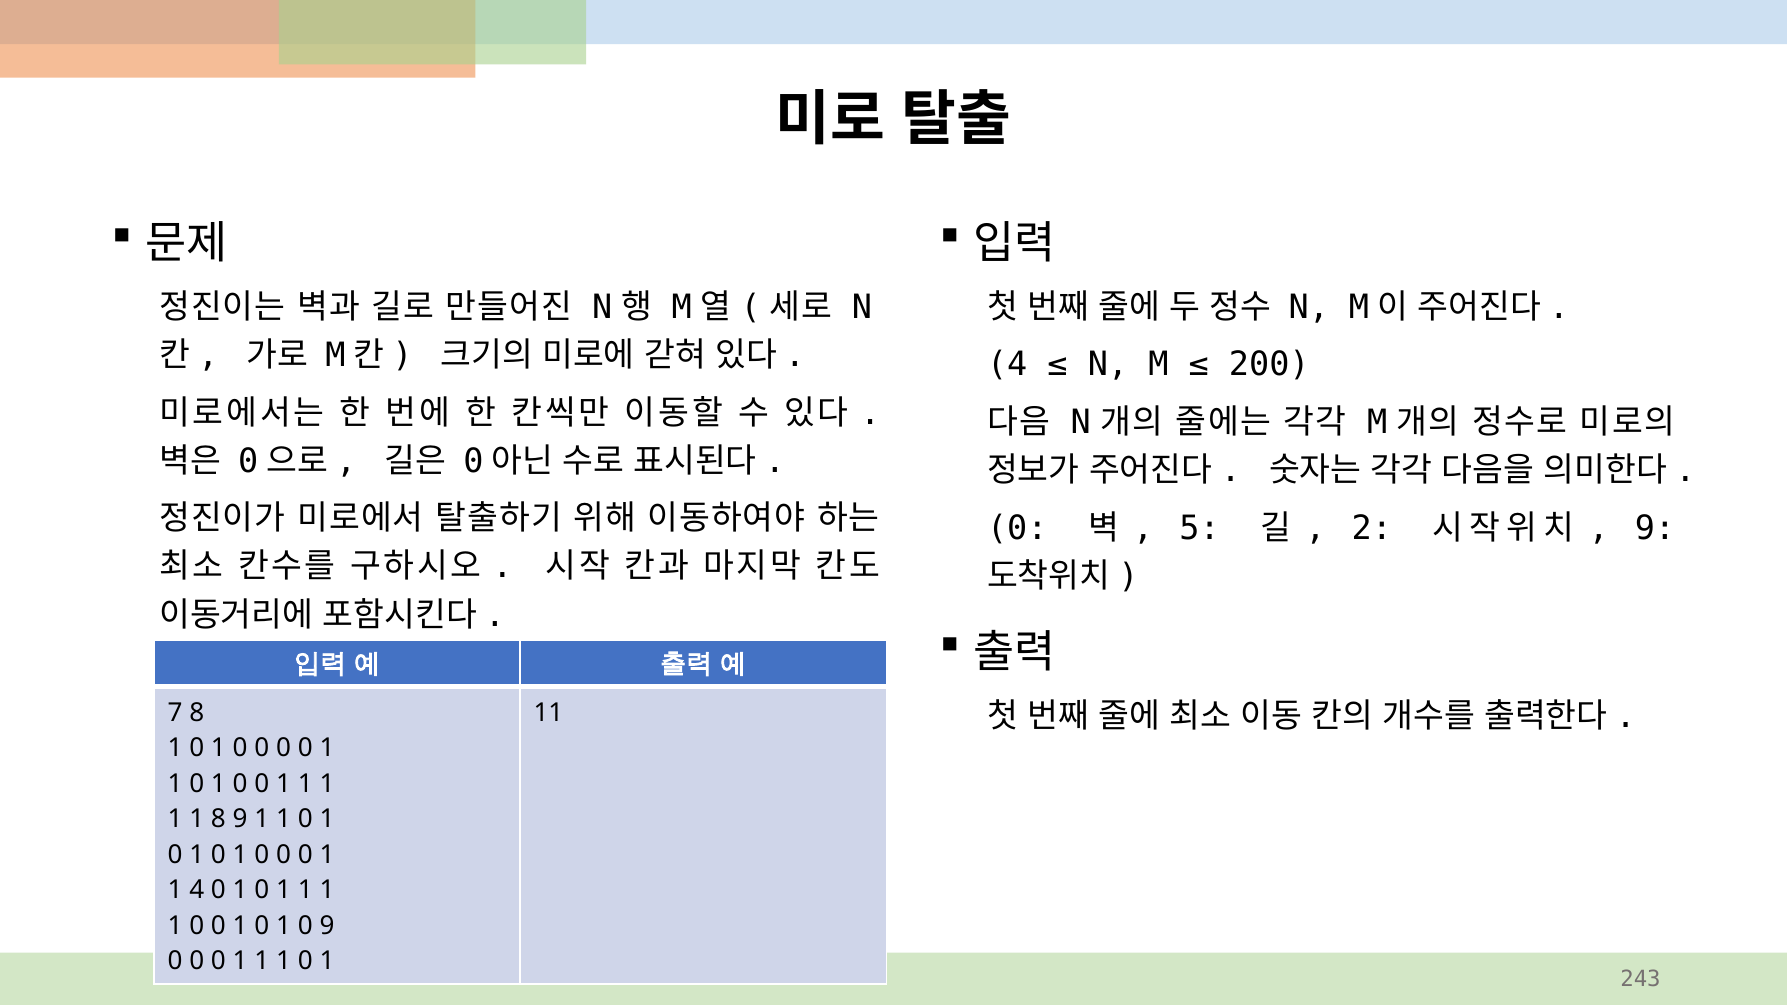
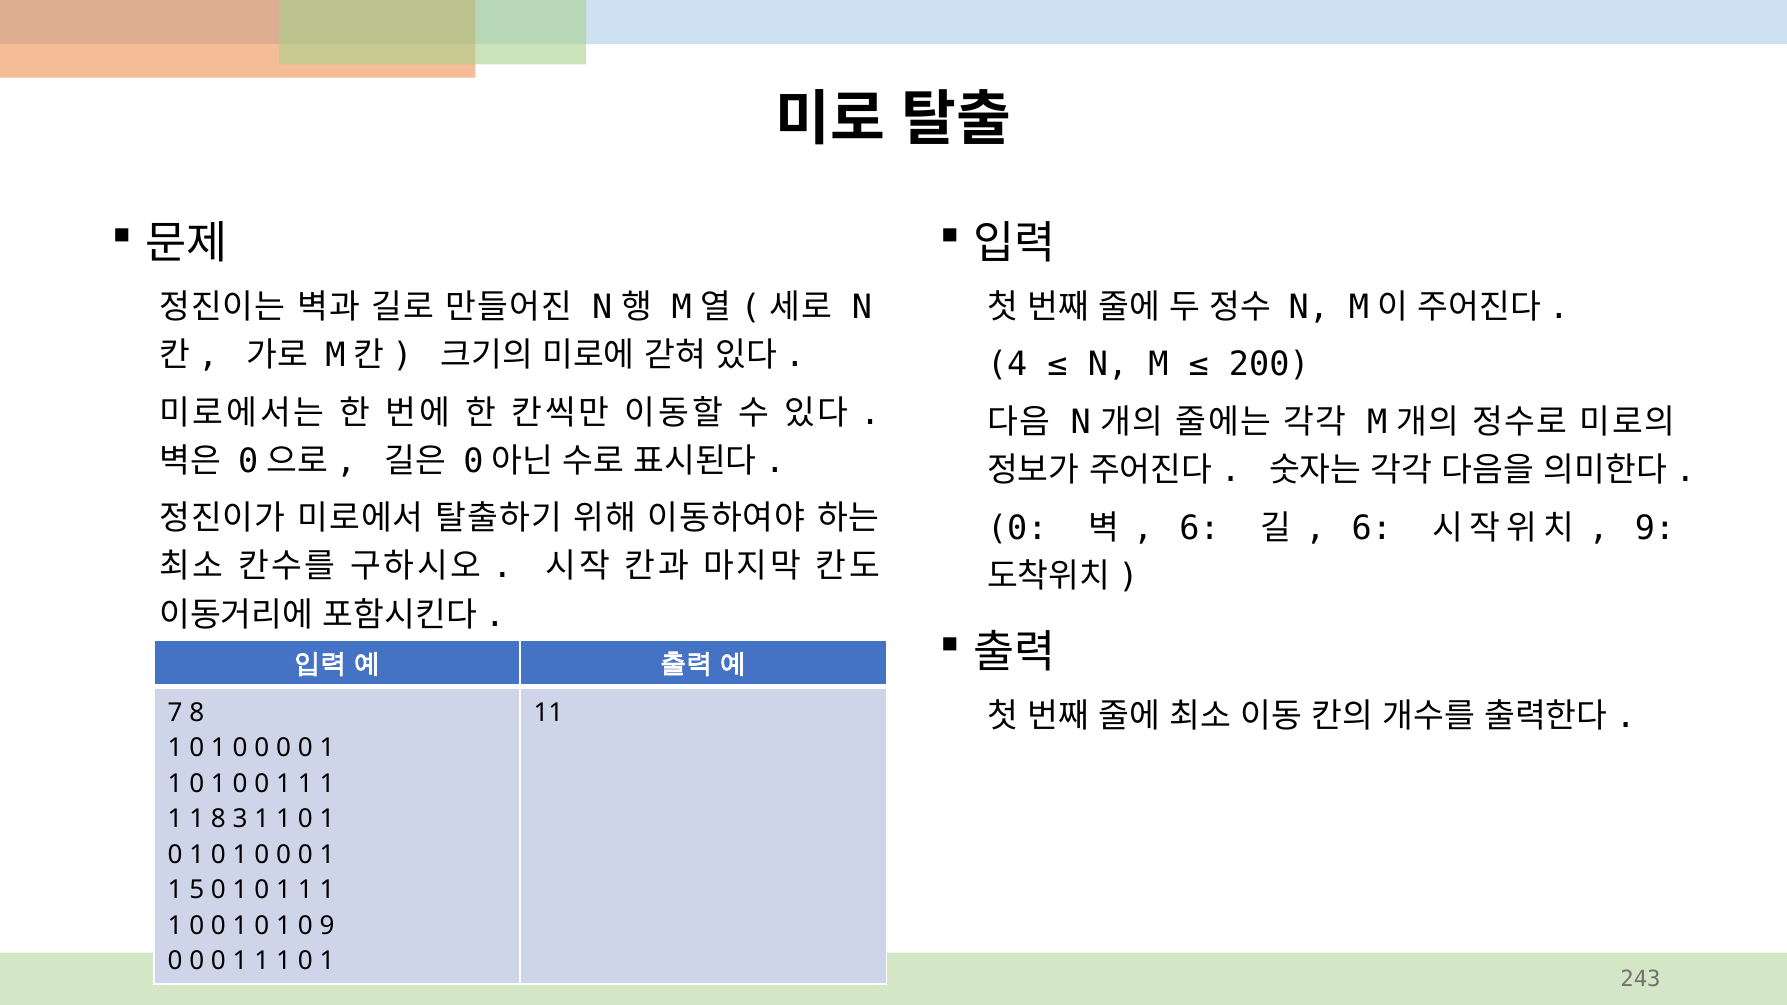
5 at (1200, 528): 5 -> 6
2 at (1372, 528): 2 -> 6
8 9: 9 -> 3
1 4: 4 -> 5
